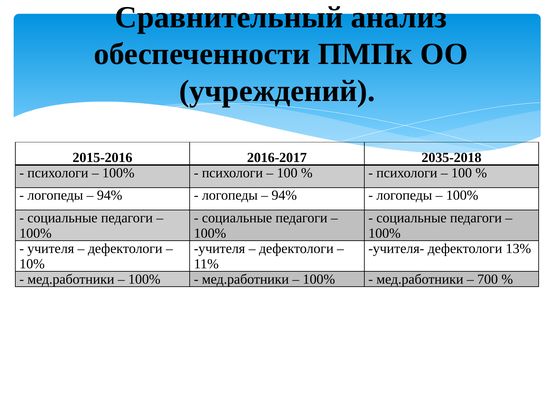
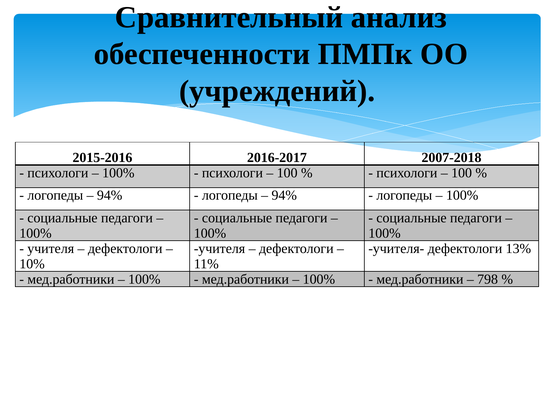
2035-2018: 2035-2018 -> 2007-2018
700: 700 -> 798
